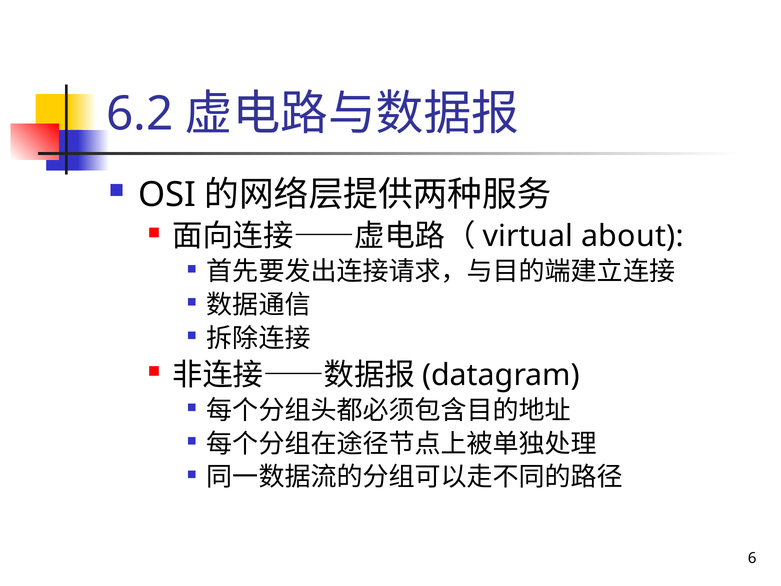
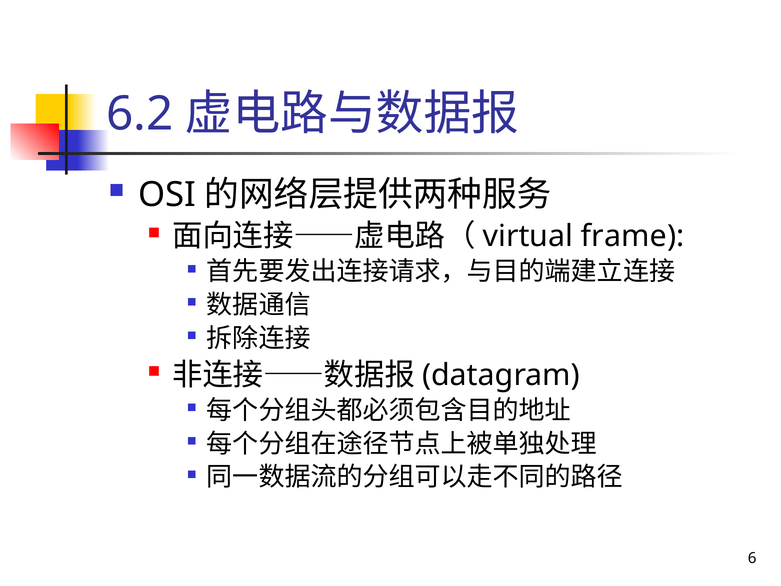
about: about -> frame
